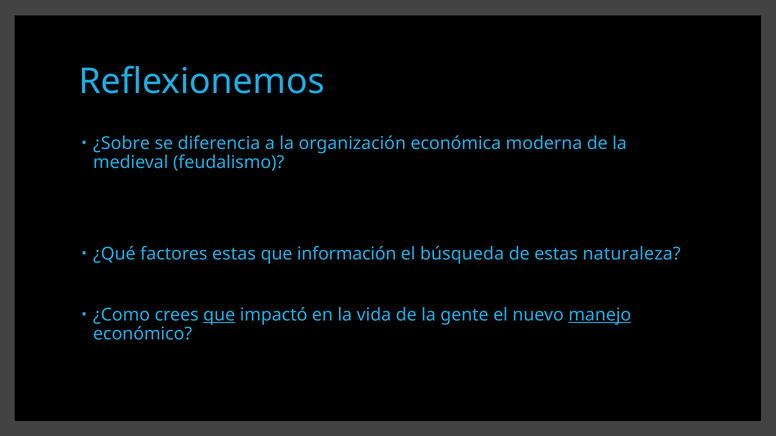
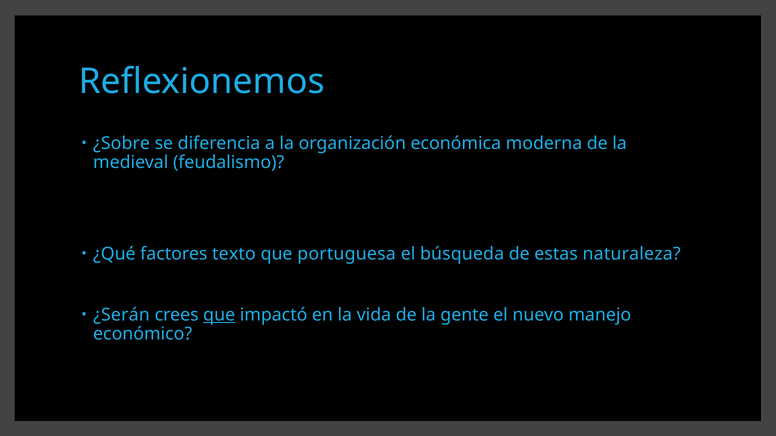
factores estas: estas -> texto
información: información -> portuguesa
¿Como: ¿Como -> ¿Serán
manejo underline: present -> none
